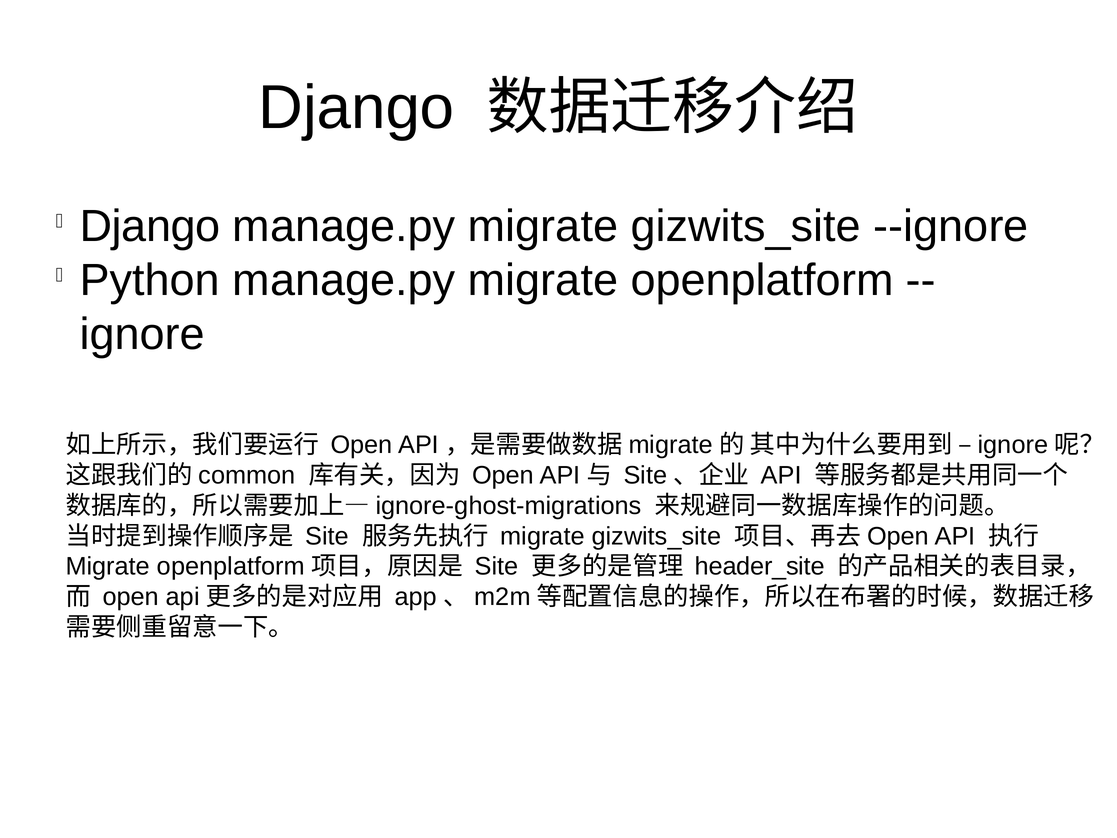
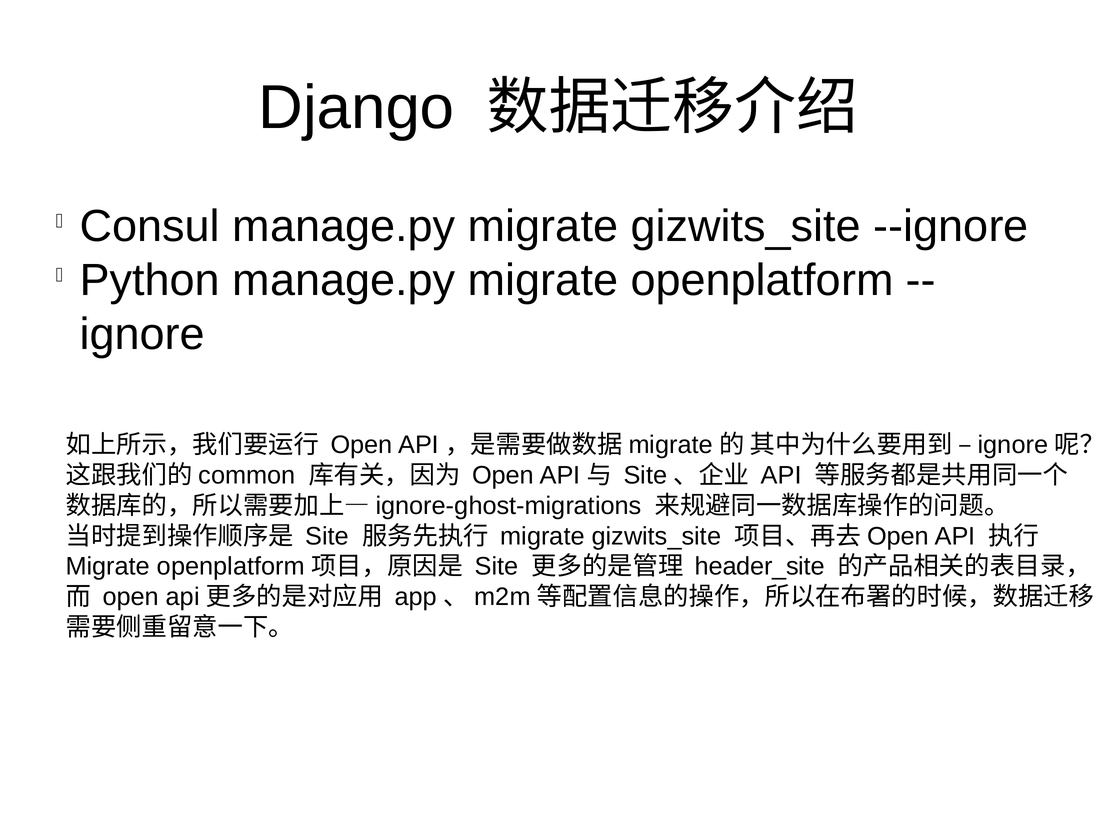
Django at (150, 226): Django -> Consul
